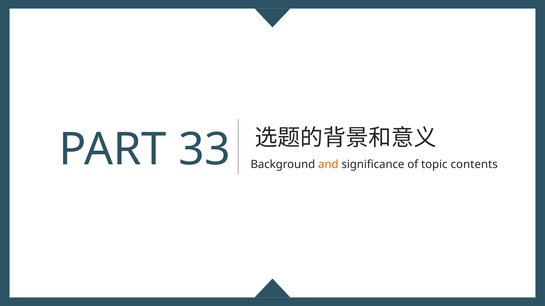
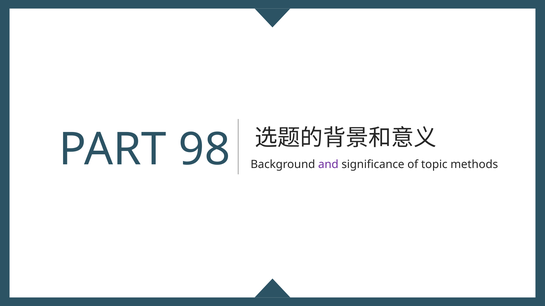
33: 33 -> 98
and colour: orange -> purple
contents: contents -> methods
